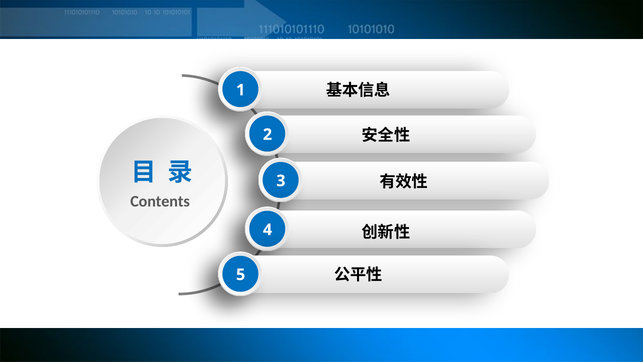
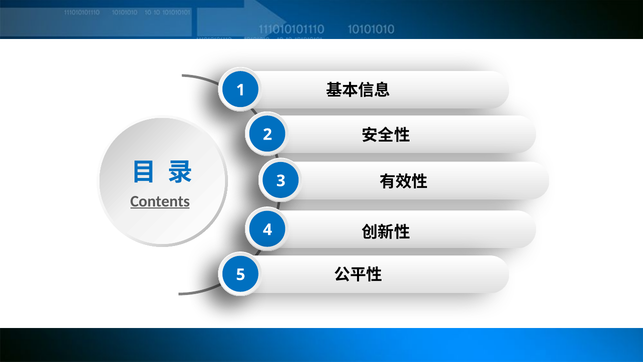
Contents underline: none -> present
